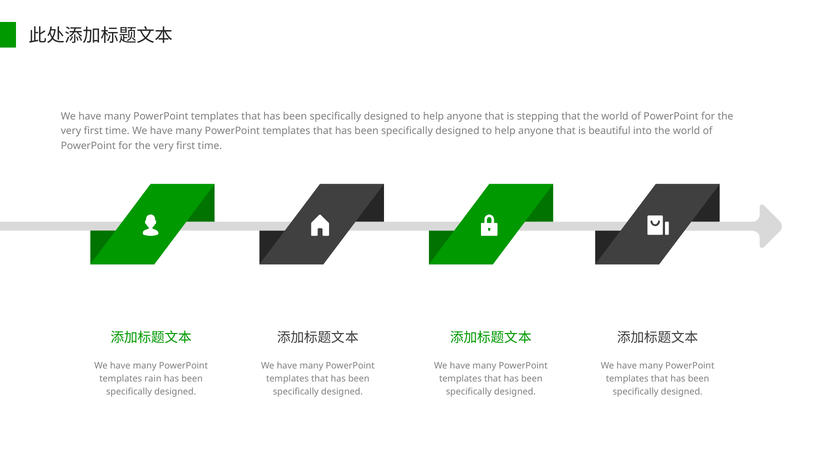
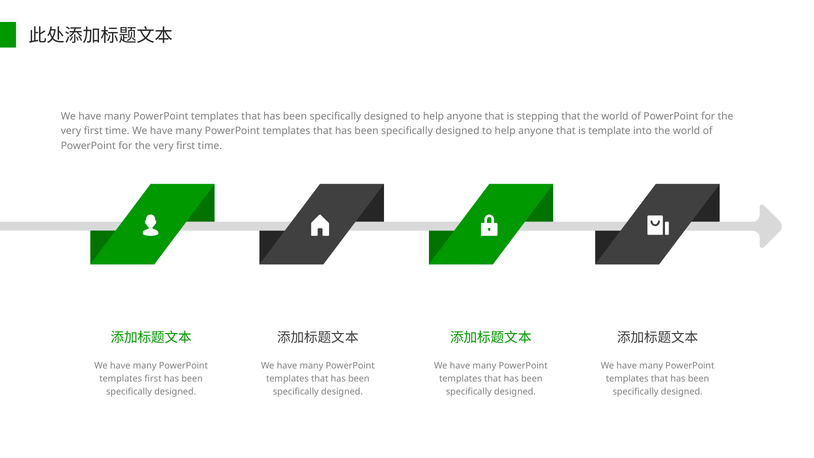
beautiful: beautiful -> template
templates rain: rain -> first
